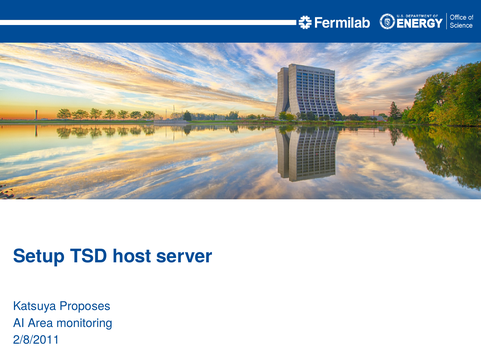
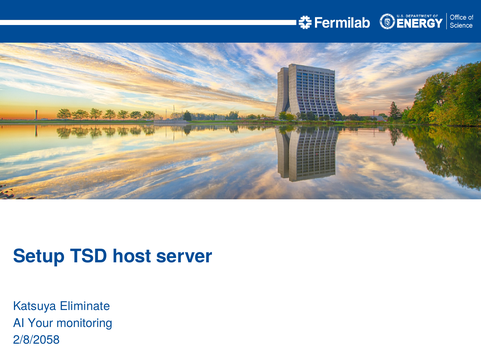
Proposes: Proposes -> Eliminate
Area: Area -> Your
2/8/2011: 2/8/2011 -> 2/8/2058
